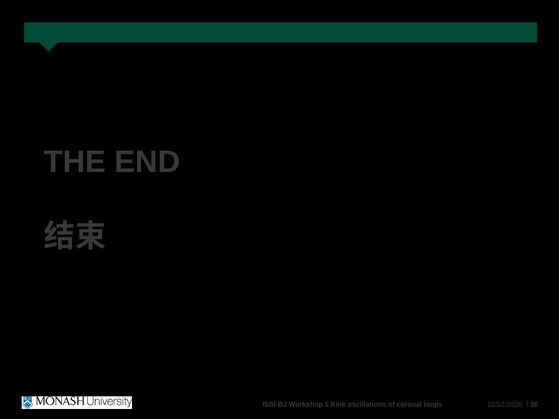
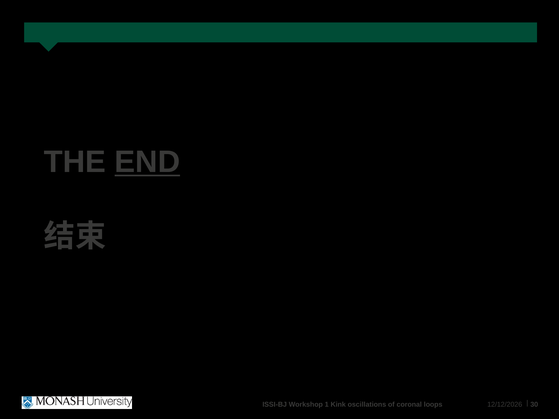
END underline: none -> present
